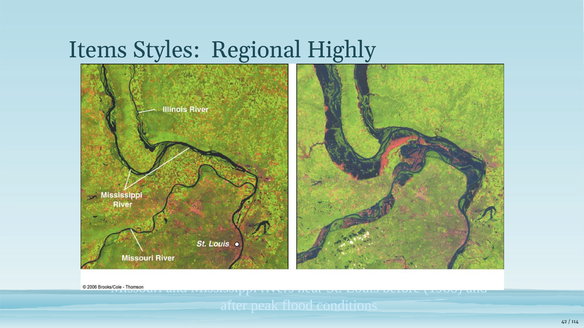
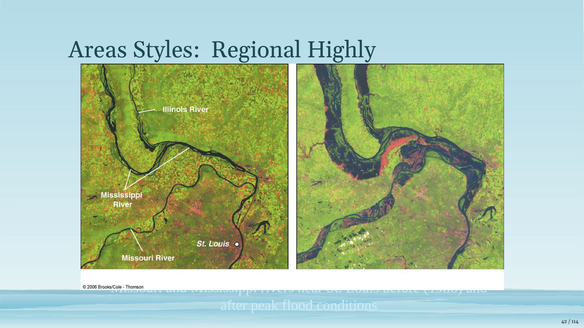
Items: Items -> Areas
